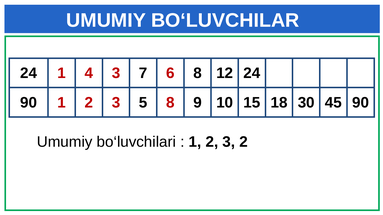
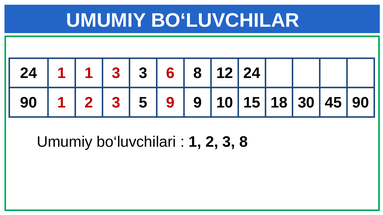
1 4: 4 -> 1
3 7: 7 -> 3
5 8: 8 -> 9
3 2: 2 -> 8
